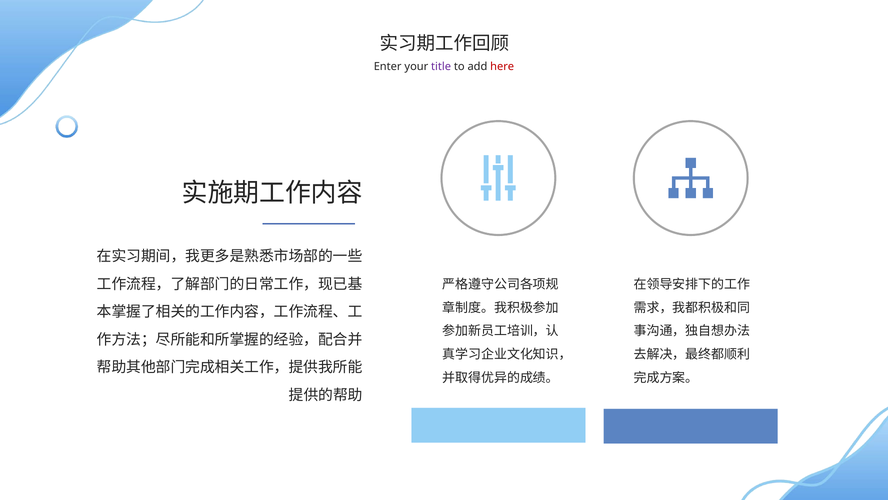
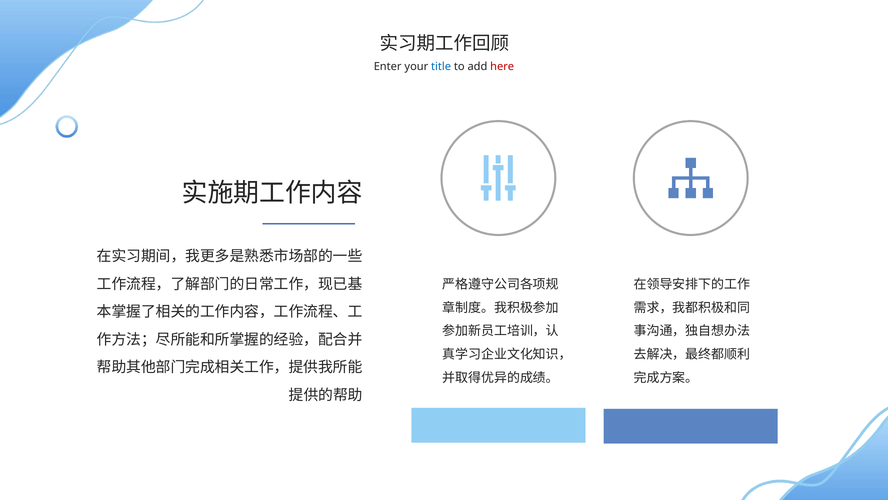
title colour: purple -> blue
